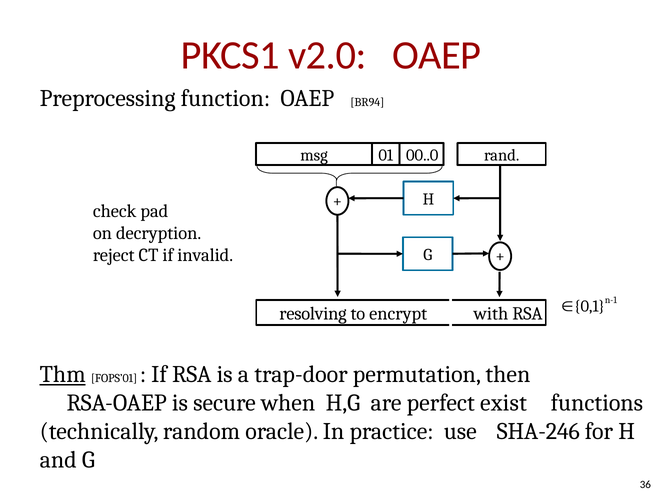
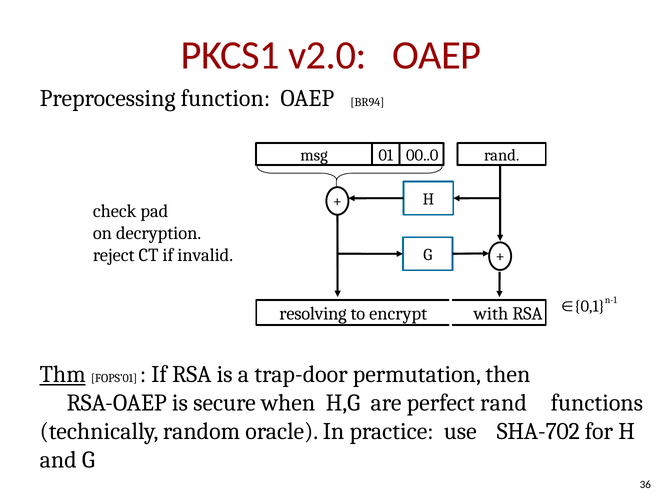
perfect exist: exist -> rand
SHA-246: SHA-246 -> SHA-702
